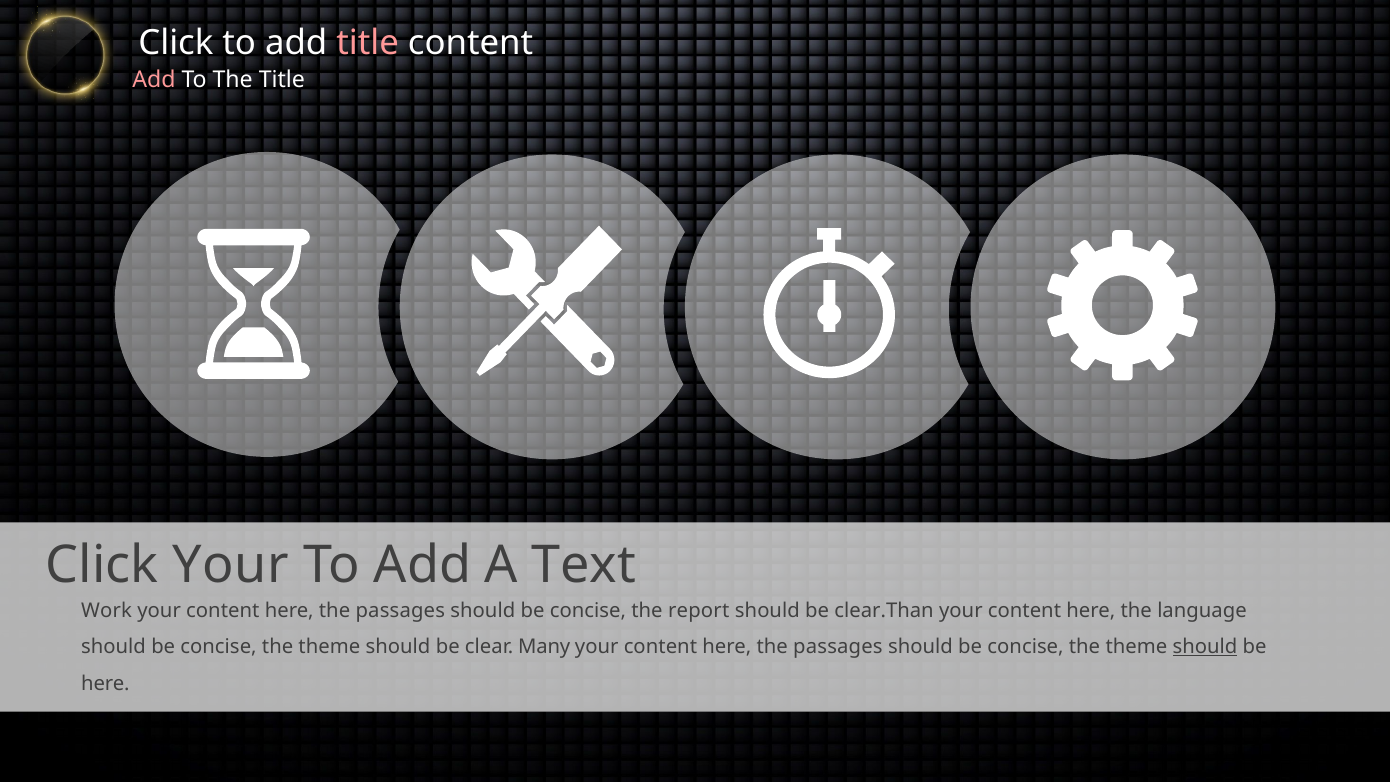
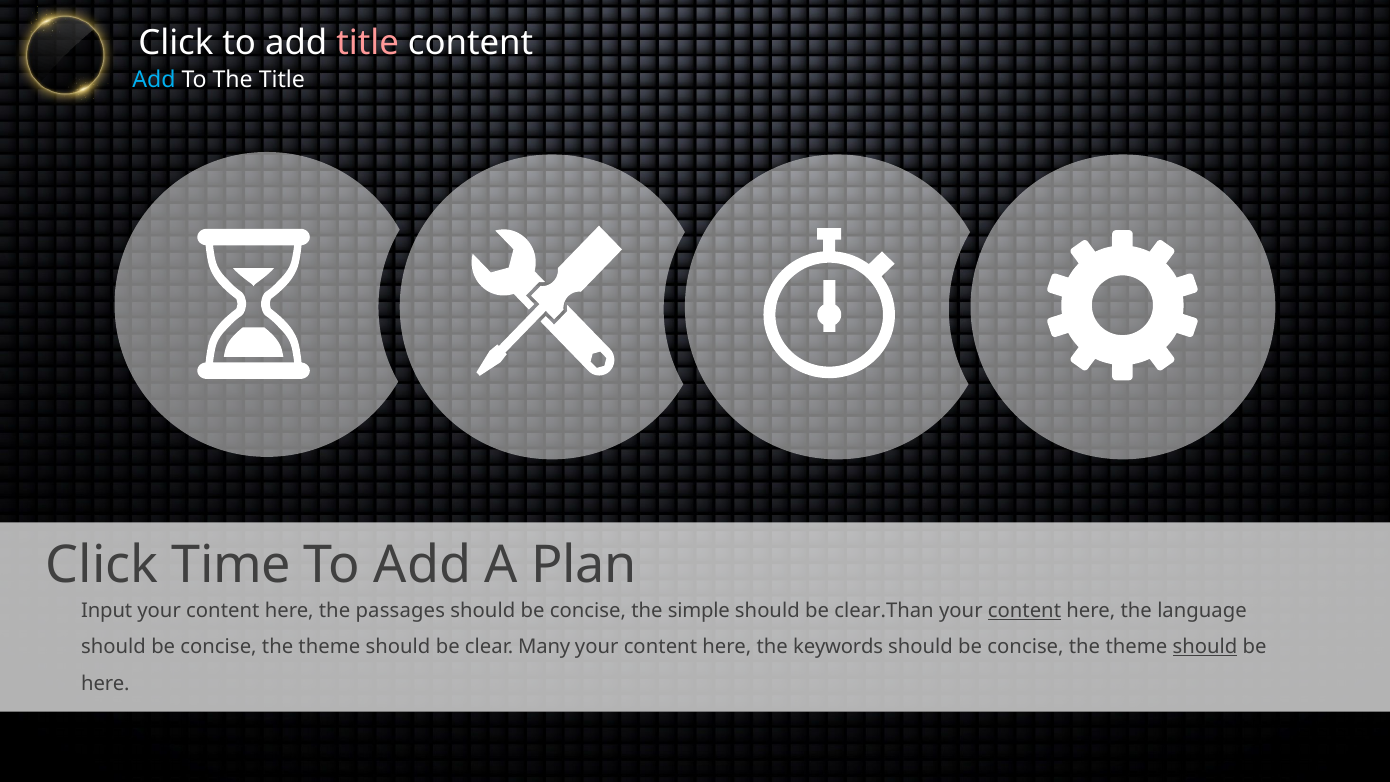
Add at (154, 80) colour: pink -> light blue
Click Your: Your -> Time
Text: Text -> Plan
Work: Work -> Input
report: report -> simple
content at (1024, 610) underline: none -> present
passages at (838, 647): passages -> keywords
